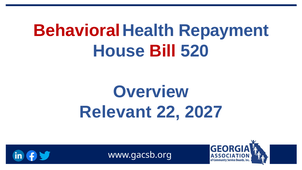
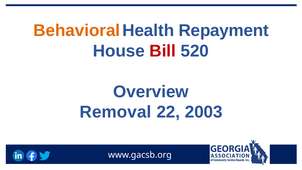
Behavioral colour: red -> orange
Relevant: Relevant -> Removal
2027: 2027 -> 2003
